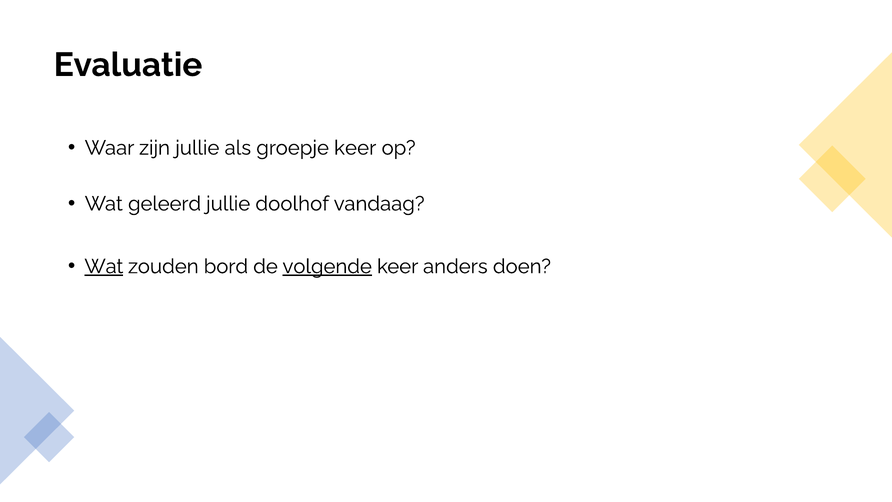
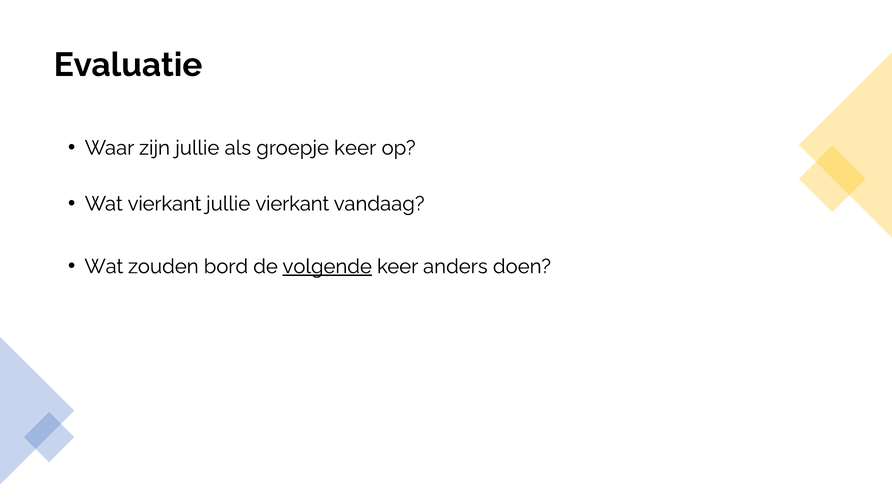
Wat geleerd: geleerd -> vierkant
jullie doolhof: doolhof -> vierkant
Wat at (104, 266) underline: present -> none
